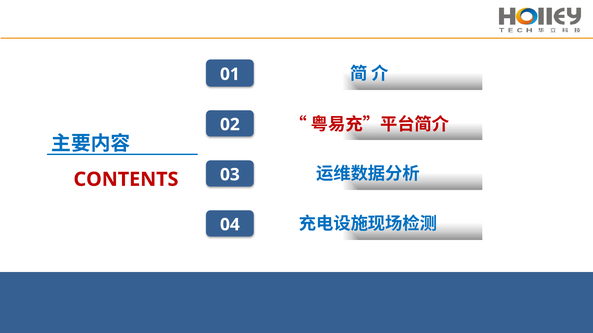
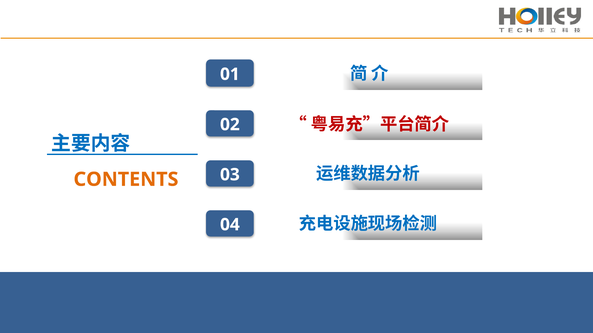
CONTENTS colour: red -> orange
